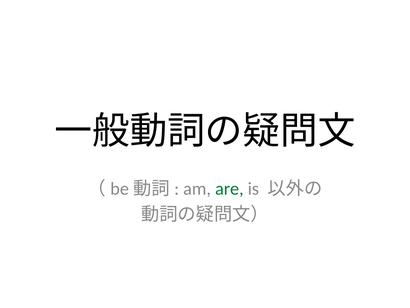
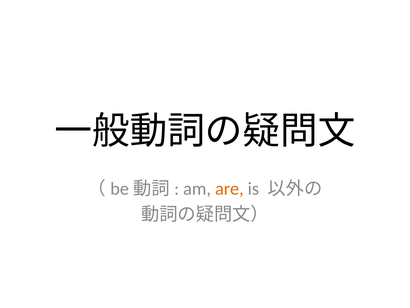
are colour: green -> orange
